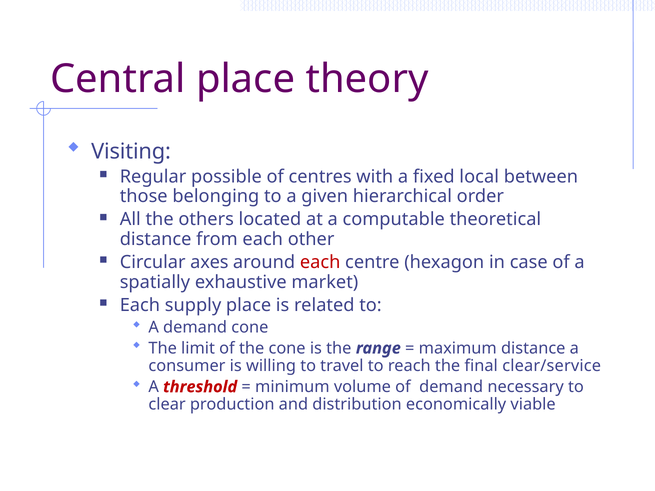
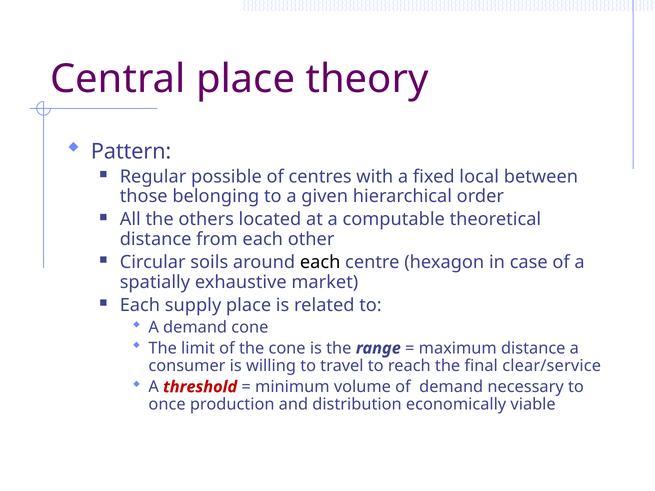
Visiting: Visiting -> Pattern
axes: axes -> soils
each at (320, 263) colour: red -> black
clear: clear -> once
